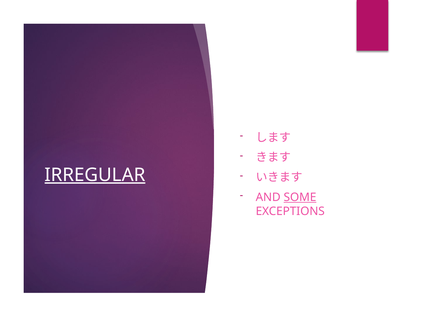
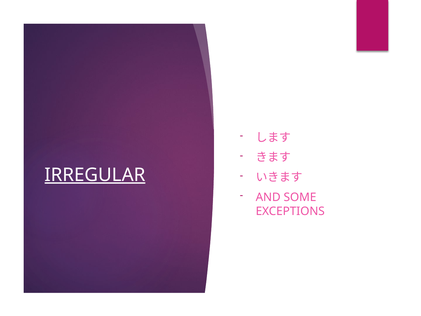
SOME underline: present -> none
